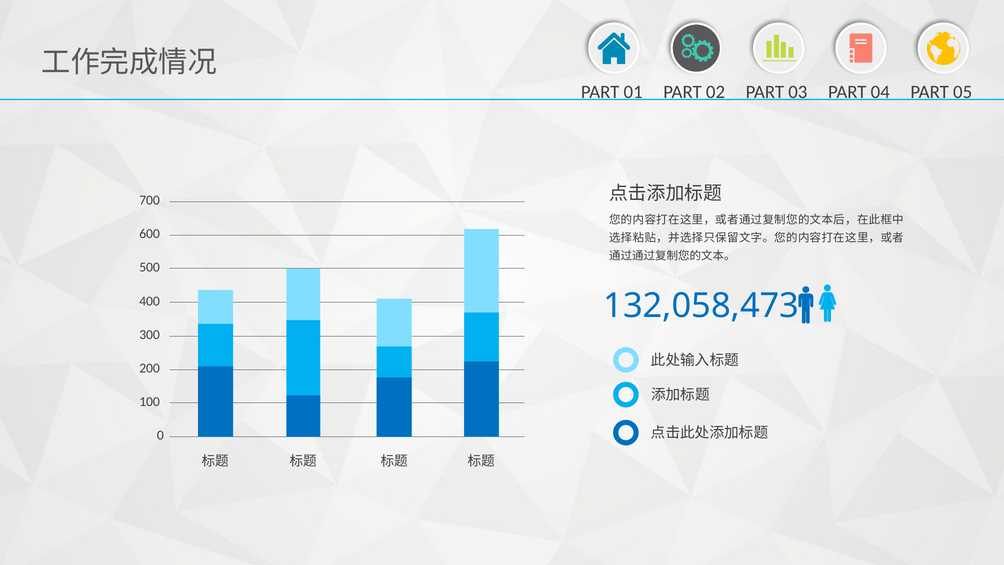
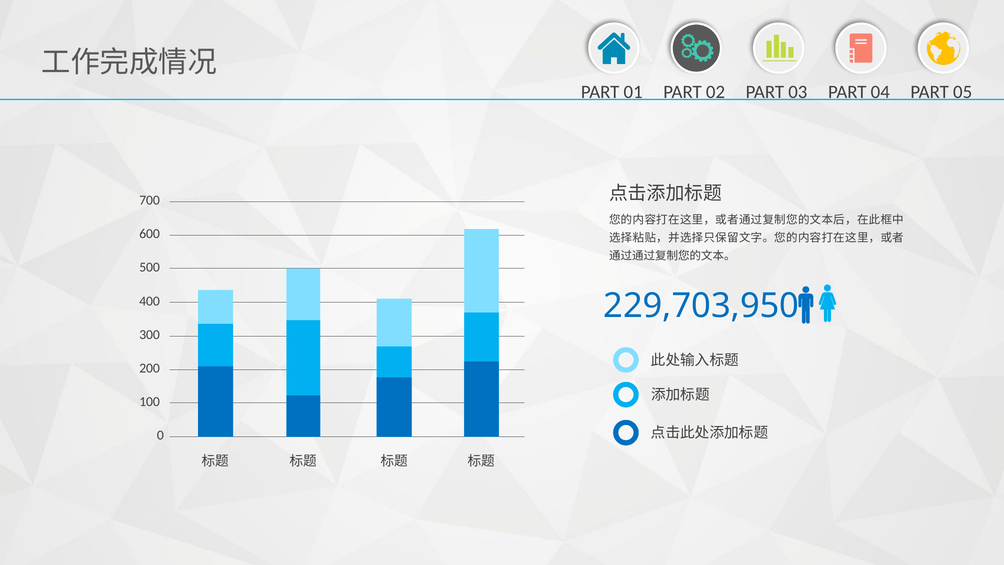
132,058,473: 132,058,473 -> 229,703,950
